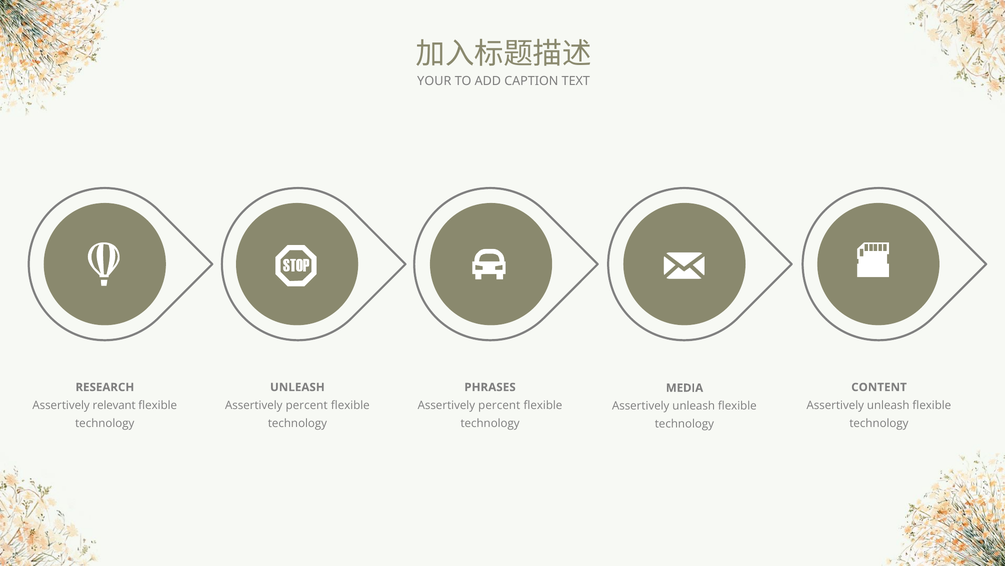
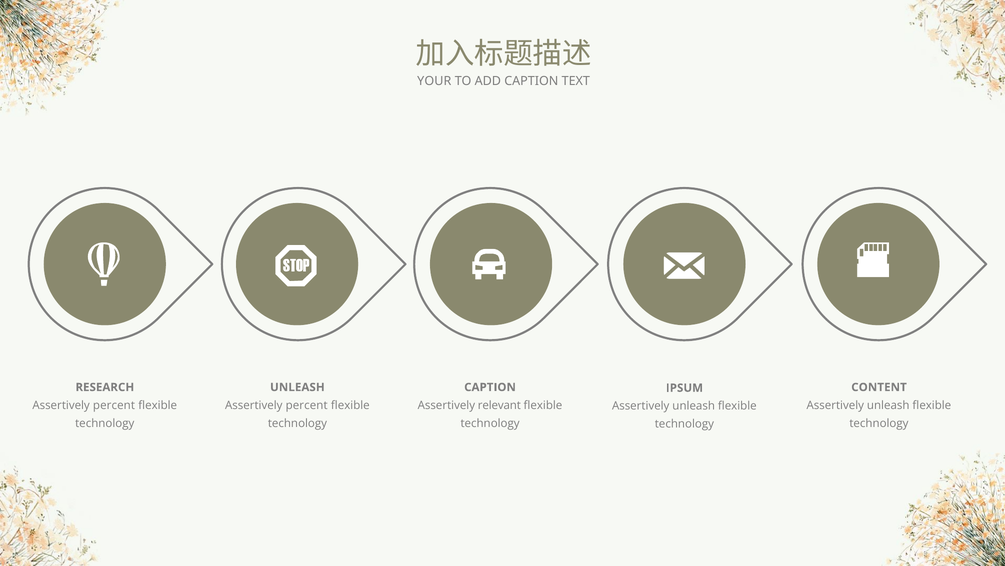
PHRASES at (490, 387): PHRASES -> CAPTION
MEDIA: MEDIA -> IPSUM
relevant at (114, 405): relevant -> percent
percent at (499, 405): percent -> relevant
